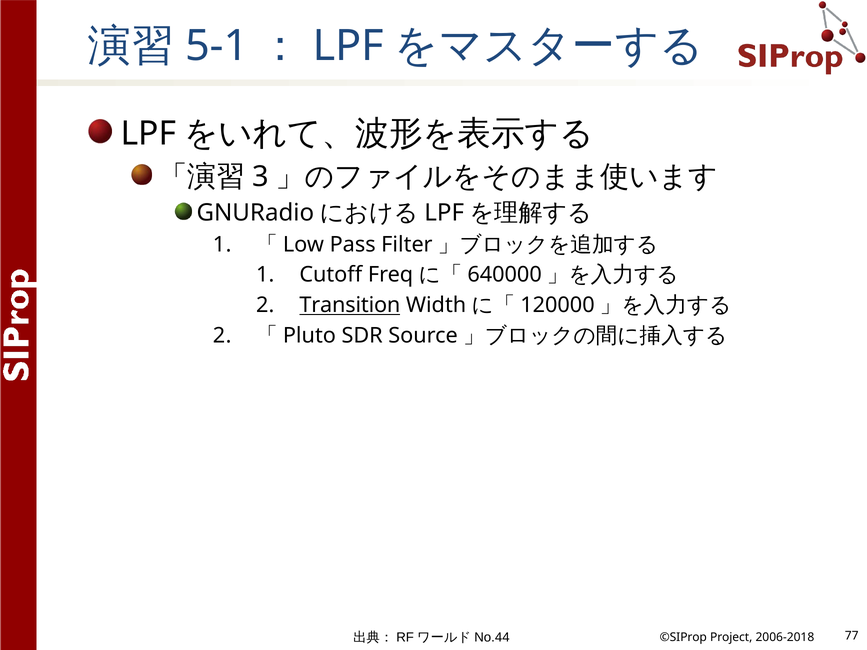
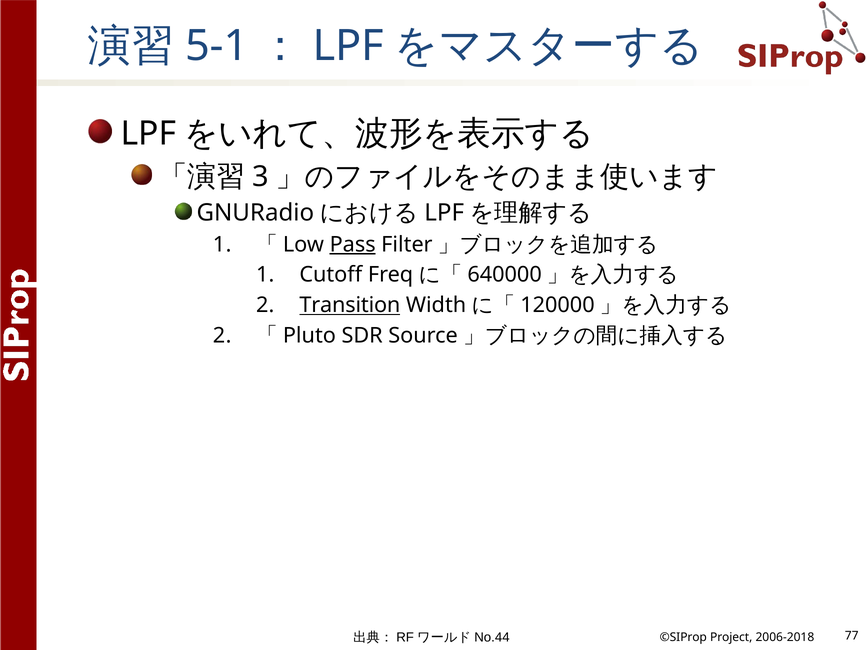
Pass underline: none -> present
